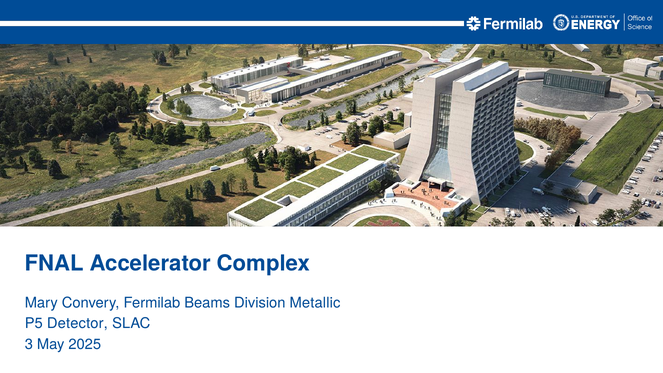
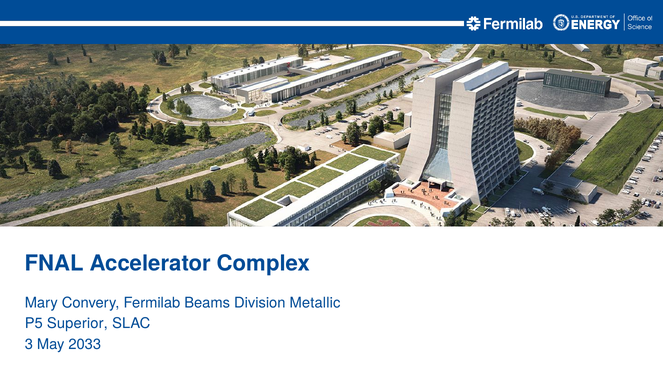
Detector: Detector -> Superior
2025: 2025 -> 2033
